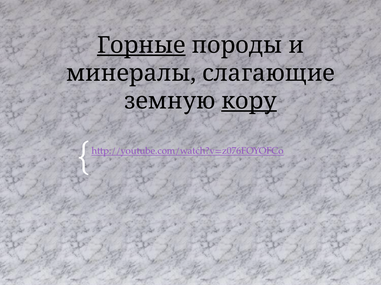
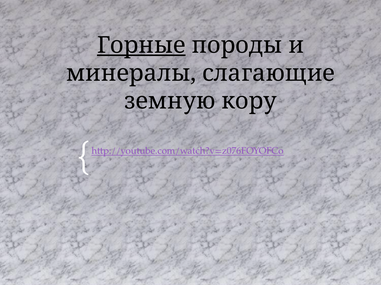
кору underline: present -> none
